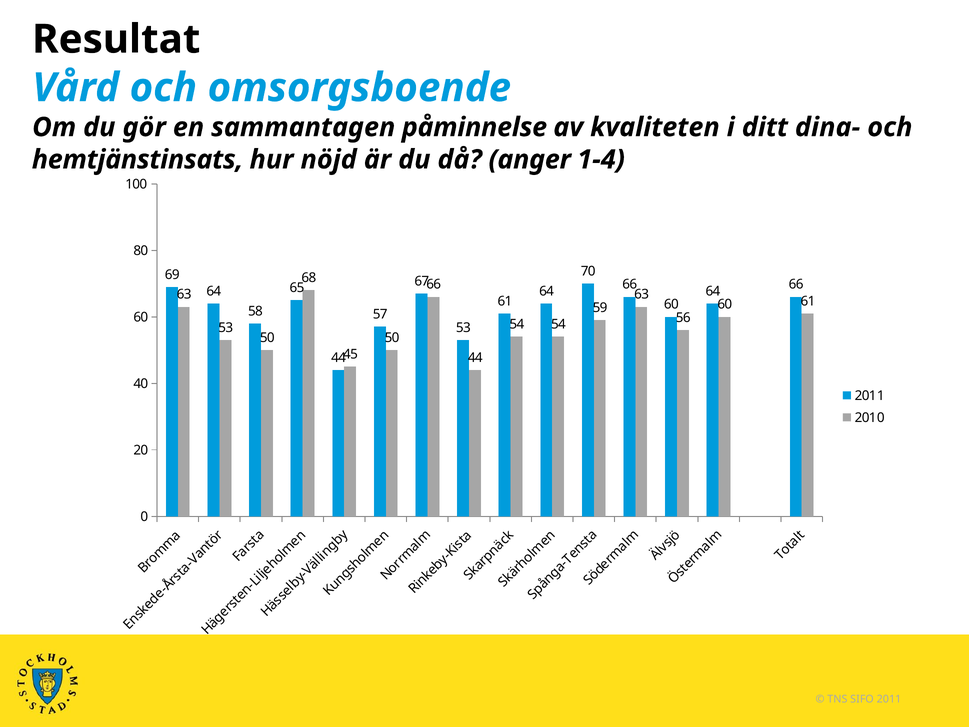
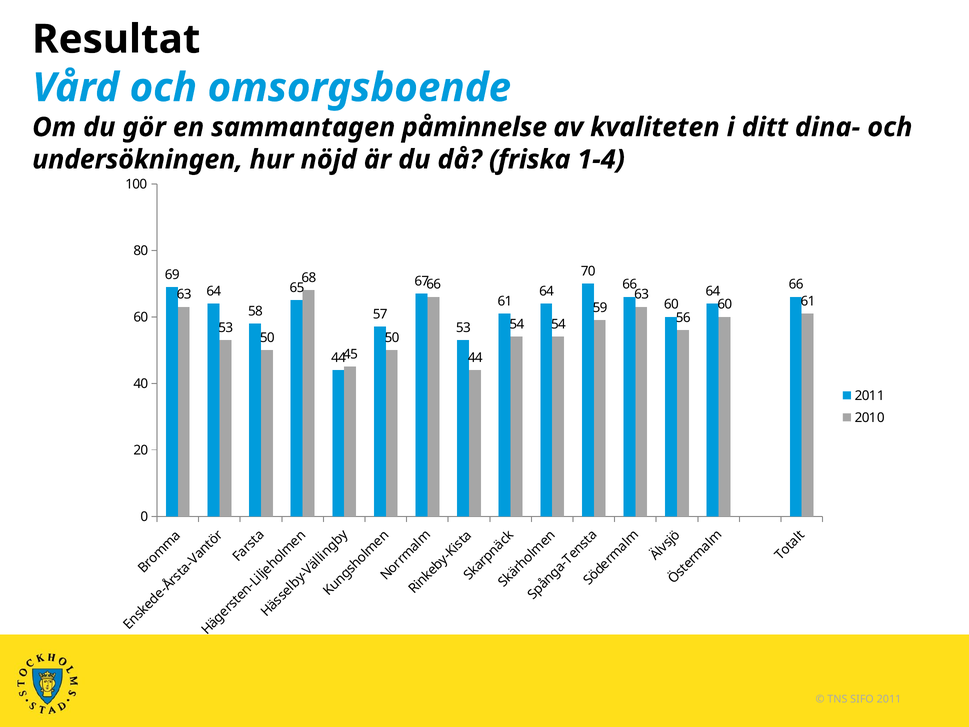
hemtjänstinsats: hemtjänstinsats -> undersökningen
anger: anger -> friska
